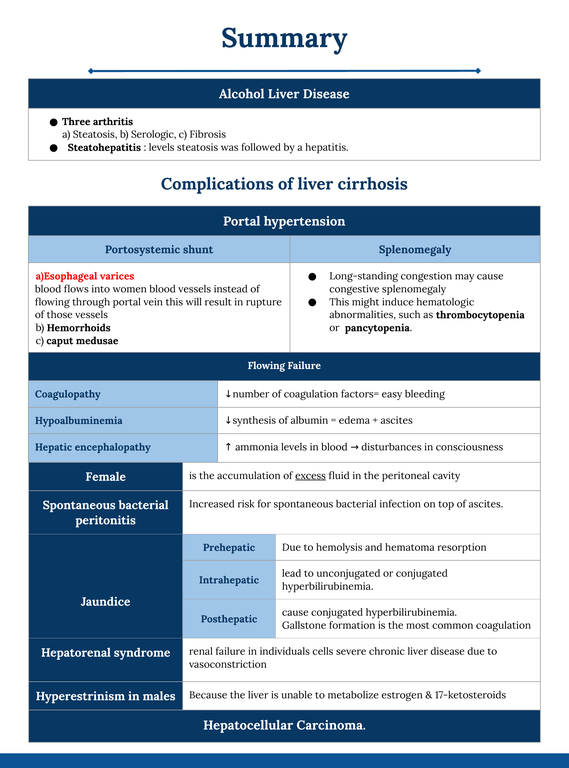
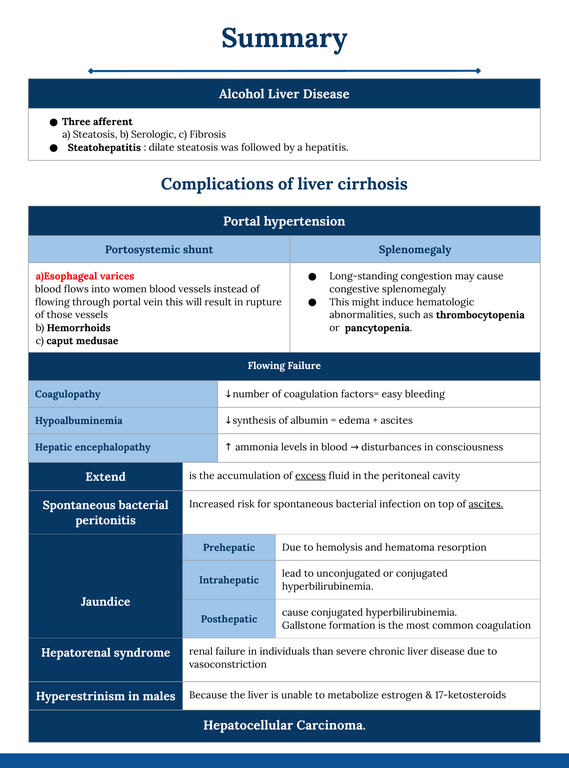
arthritis: arthritis -> afferent
levels at (162, 148): levels -> dilate
Female: Female -> Extend
ascites at (486, 504) underline: none -> present
cells: cells -> than
